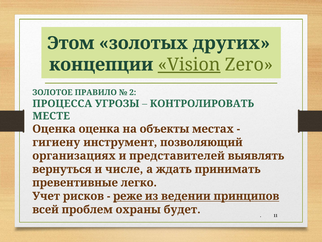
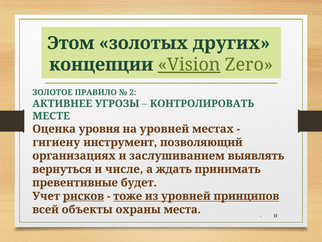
ПРОЦЕССА: ПРОЦЕССА -> АКТИВНЕЕ
Оценка оценка: оценка -> уровня
на объекты: объекты -> уровней
представителей: представителей -> заслушиванием
легко: легко -> будет
рисков underline: none -> present
реже: реже -> тоже
из ведении: ведении -> уровней
проблем: проблем -> объекты
будет: будет -> места
